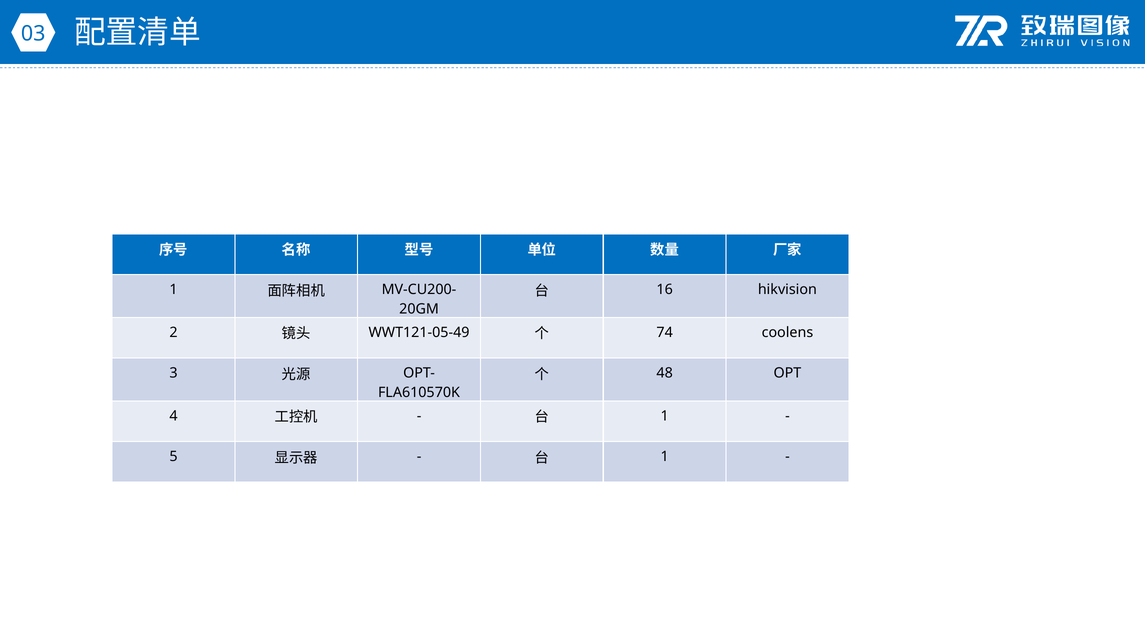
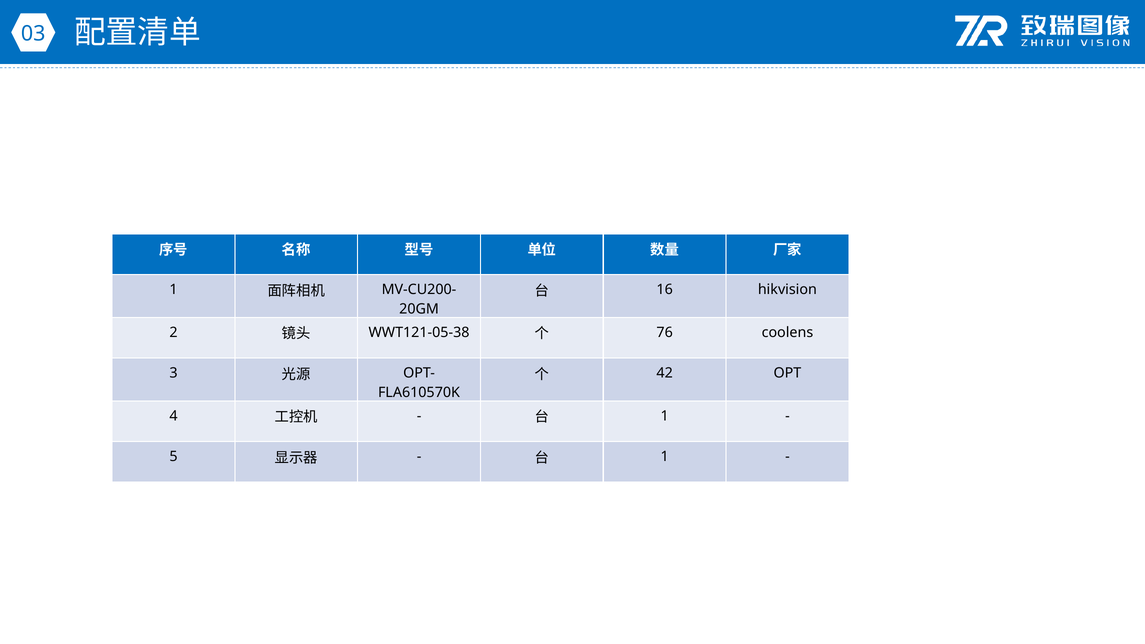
WWT121-05-49: WWT121-05-49 -> WWT121-05-38
74: 74 -> 76
48: 48 -> 42
